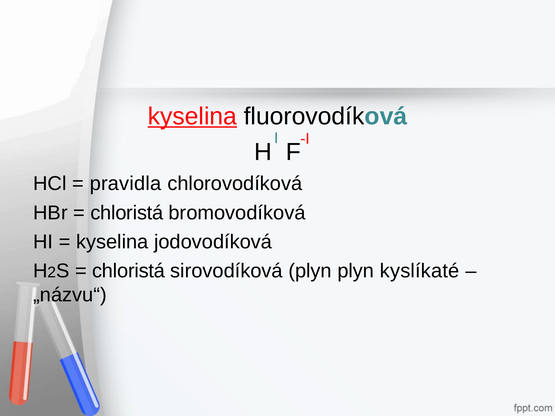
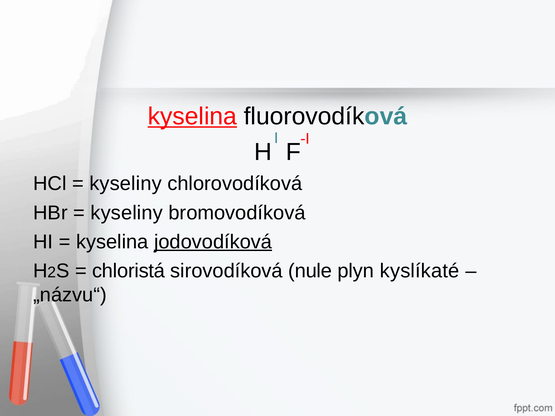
pravidla at (126, 184): pravidla -> kyseliny
chloristá at (127, 213): chloristá -> kyseliny
jodovodíková underline: none -> present
sirovodíková plyn: plyn -> nule
